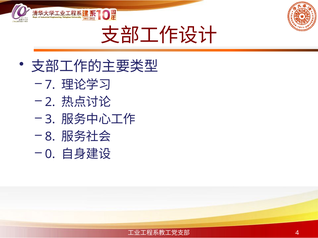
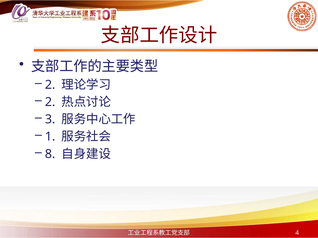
7 at (50, 85): 7 -> 2
8: 8 -> 1
0: 0 -> 8
